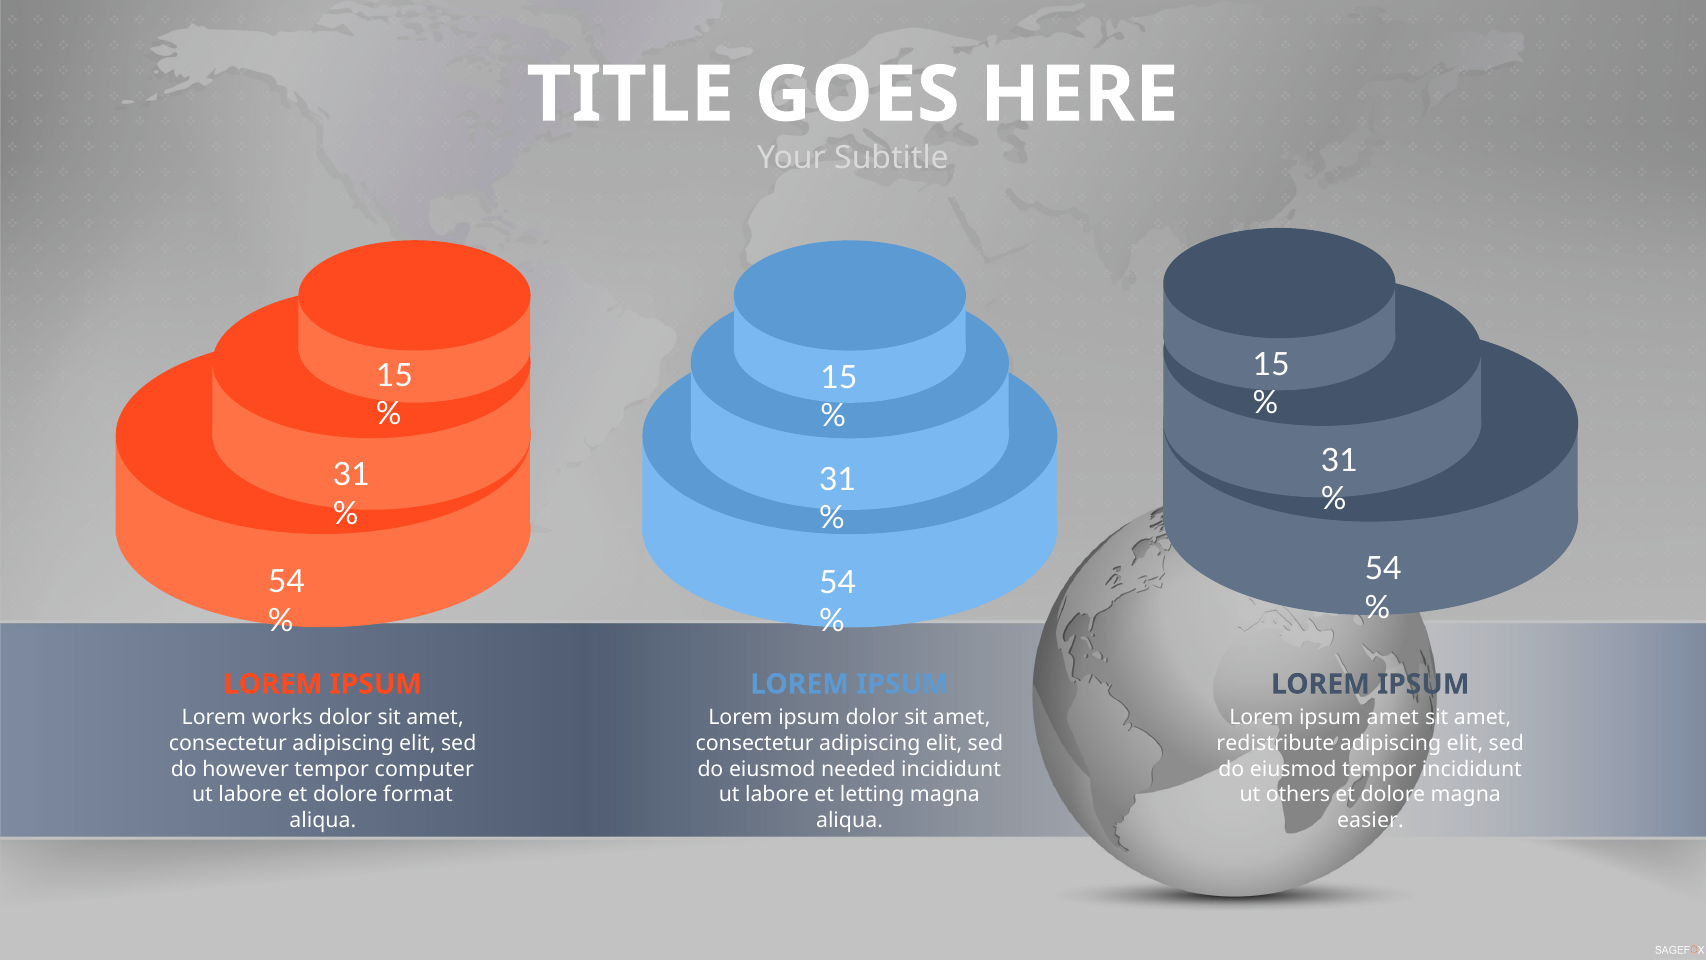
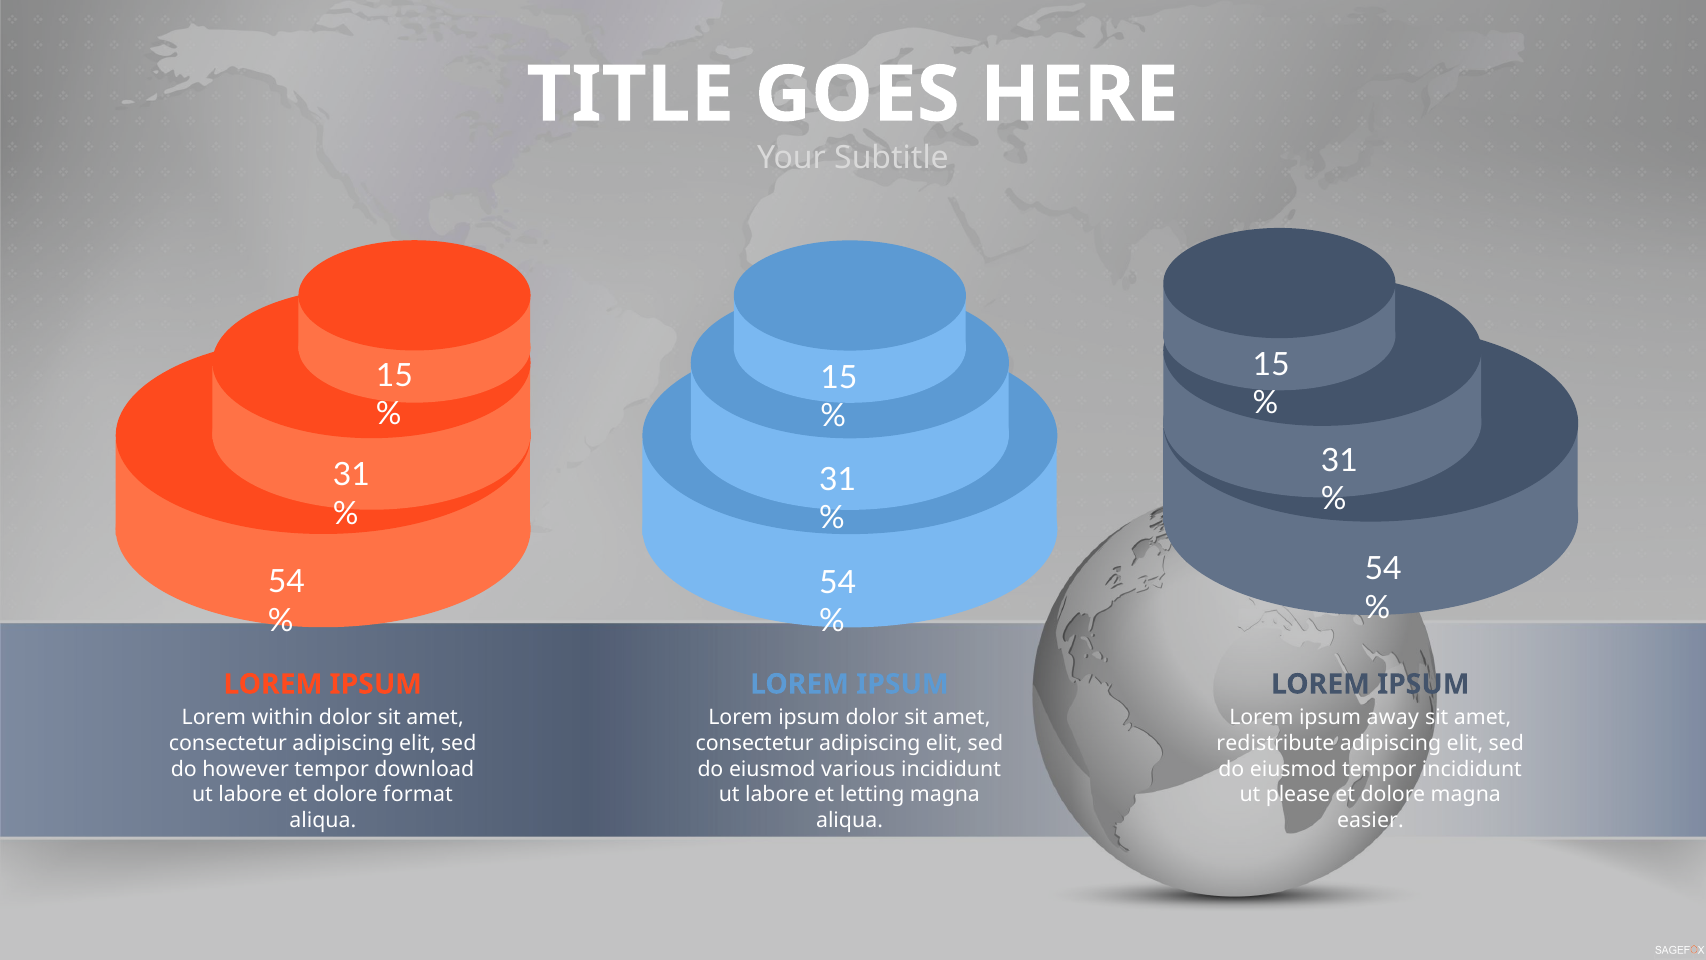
works: works -> within
ipsum amet: amet -> away
computer: computer -> download
needed: needed -> various
others: others -> please
